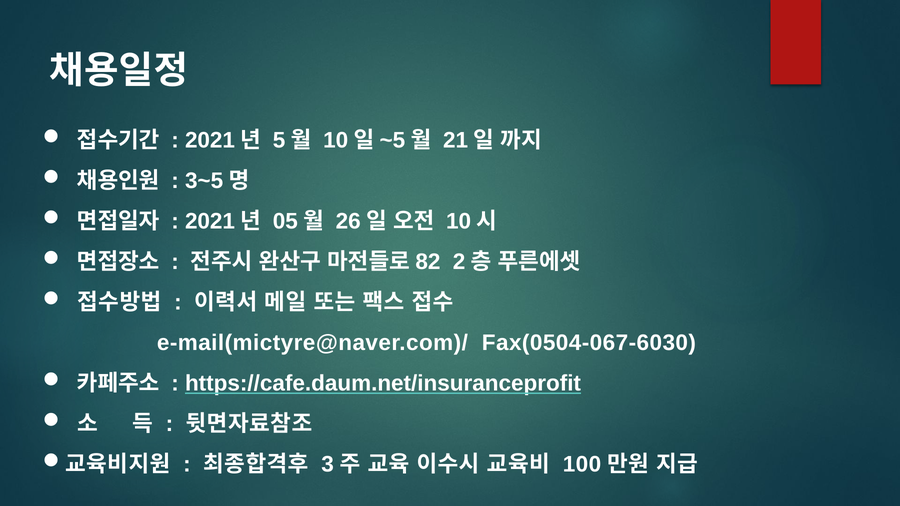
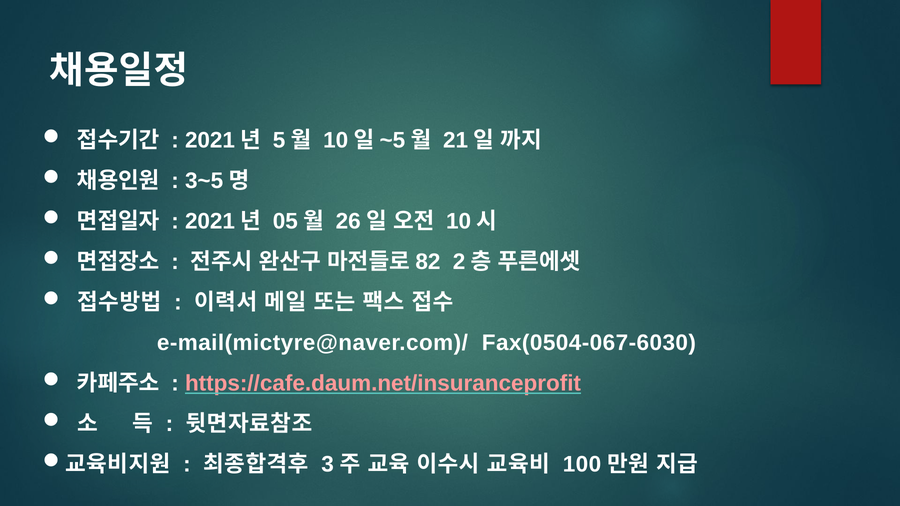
https://cafe.daum.net/insuranceprofit colour: white -> pink
